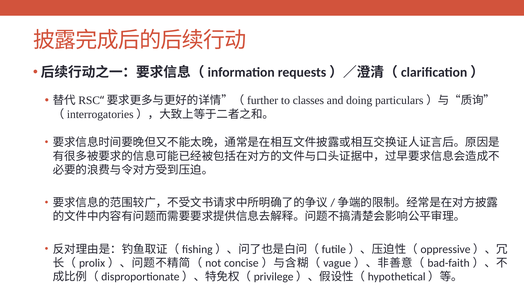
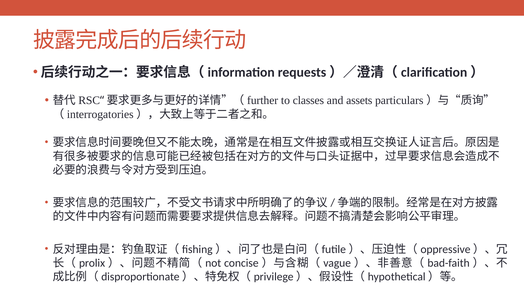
doing: doing -> assets
